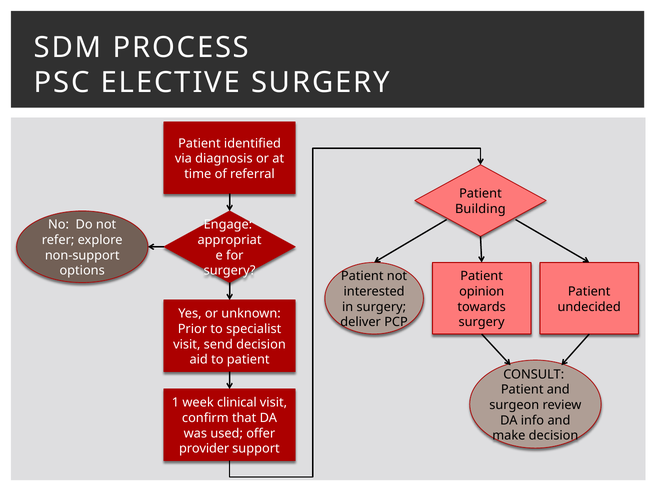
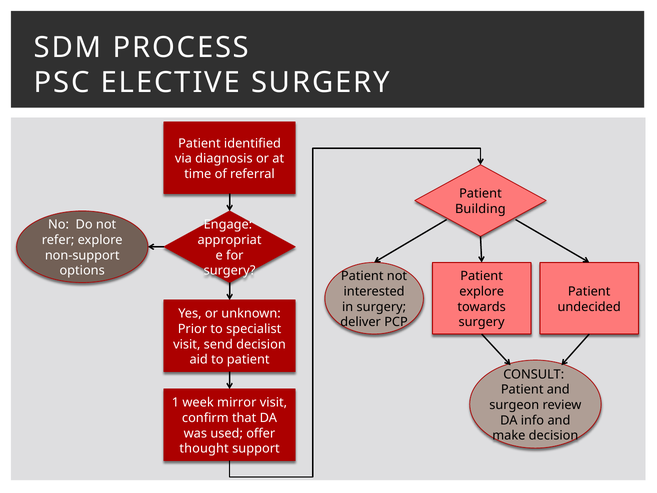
opinion at (482, 291): opinion -> explore
clinical: clinical -> mirror
provider: provider -> thought
